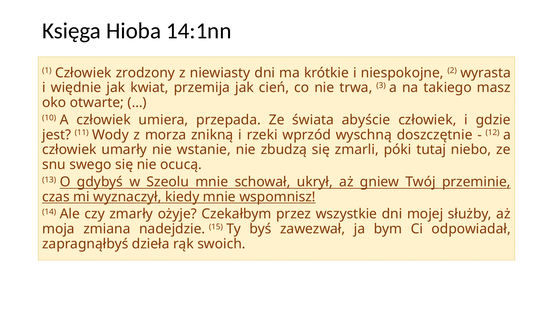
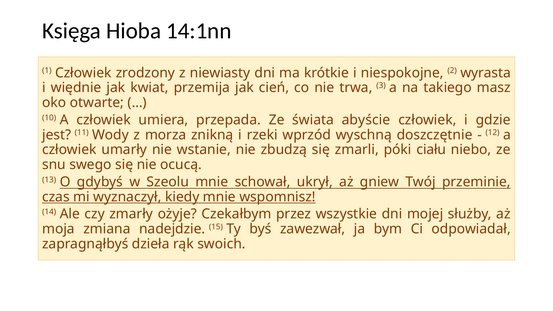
tutaj: tutaj -> ciału
